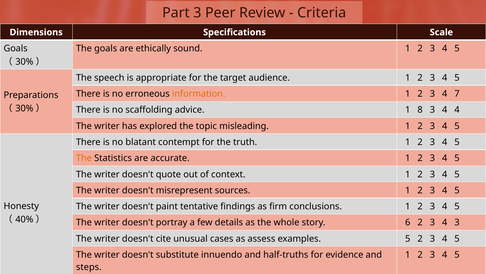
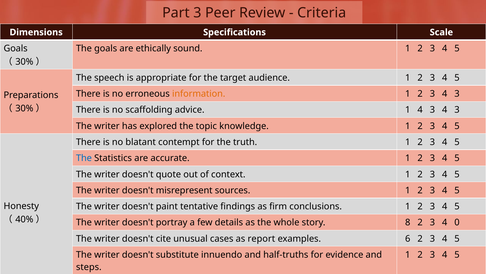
2 3 4 7: 7 -> 3
1 8: 8 -> 4
4 at (457, 110): 4 -> 3
misleading: misleading -> knowledge
The at (84, 158) colour: orange -> blue
6: 6 -> 8
4 3: 3 -> 0
assess: assess -> report
examples 5: 5 -> 6
